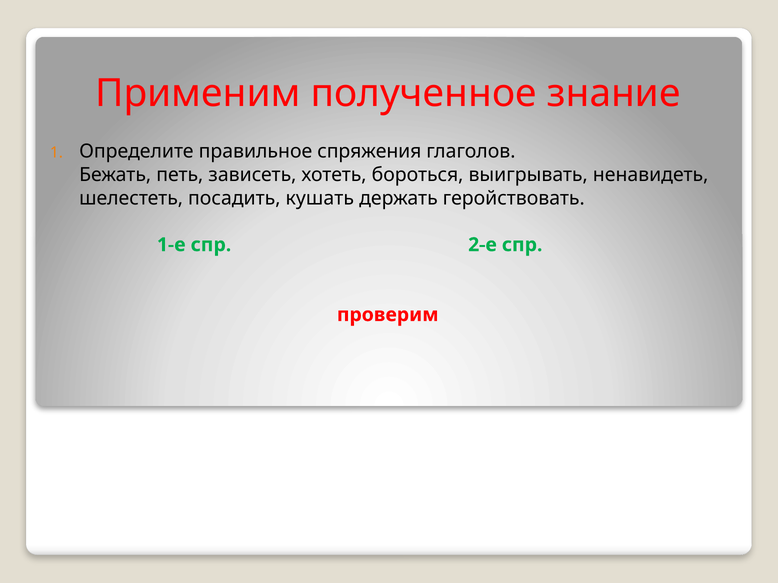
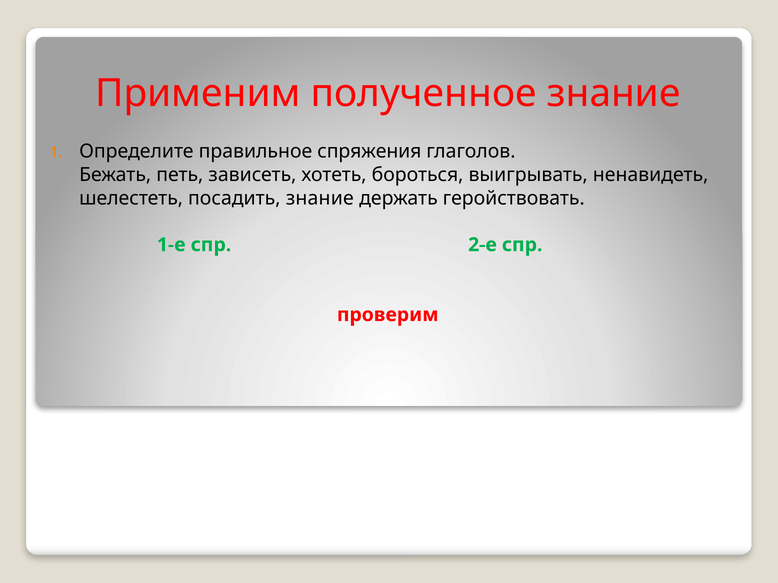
посадить кушать: кушать -> знание
